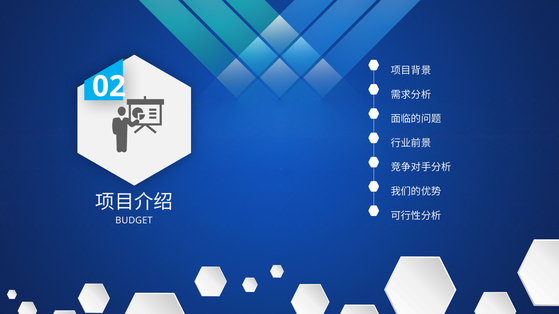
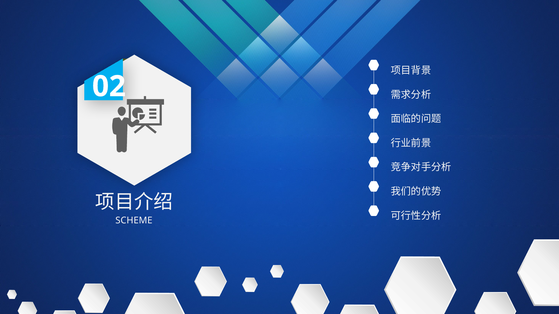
BUDGET: BUDGET -> SCHEME
